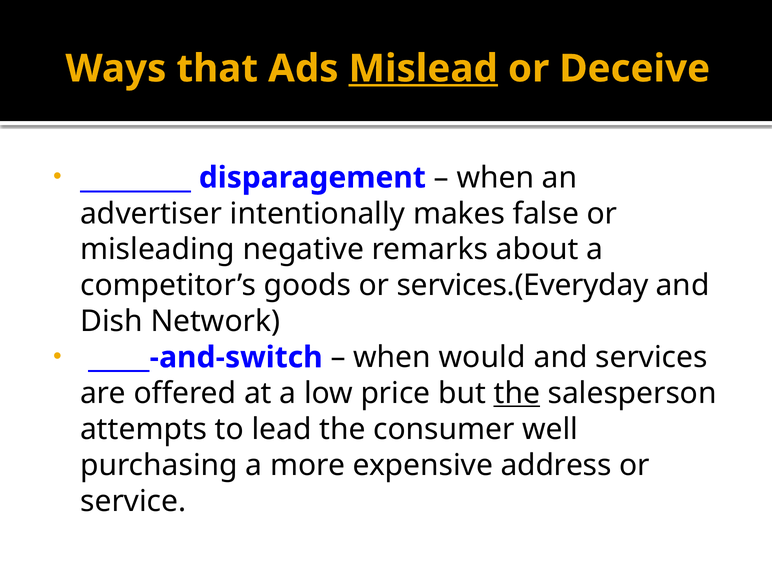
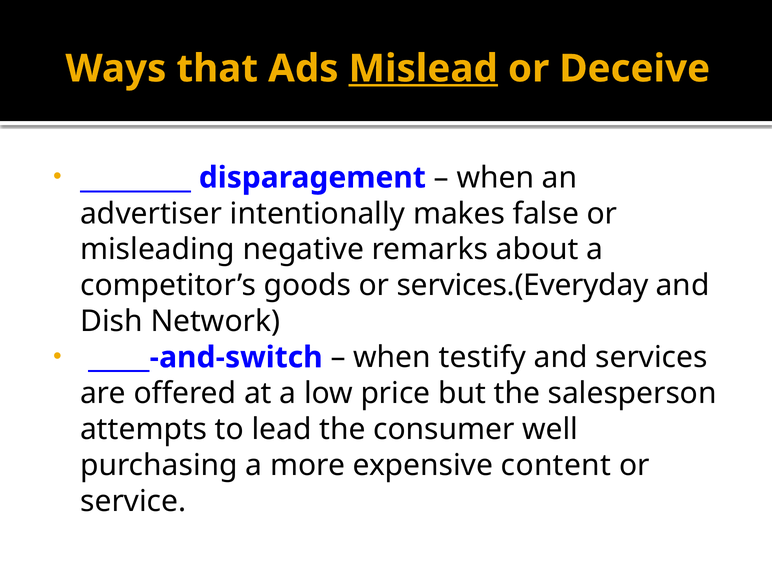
would: would -> testify
the at (517, 393) underline: present -> none
address: address -> content
